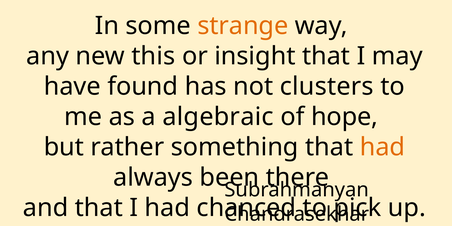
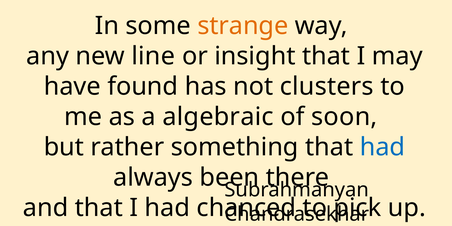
this: this -> line
hope: hope -> soon
had at (382, 147) colour: orange -> blue
